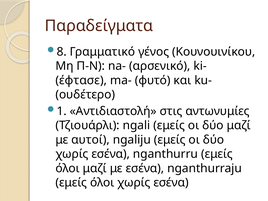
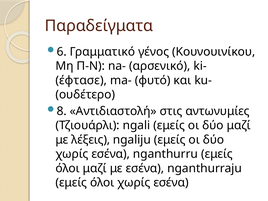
8: 8 -> 6
1: 1 -> 8
αυτοί: αυτοί -> λέξεις
